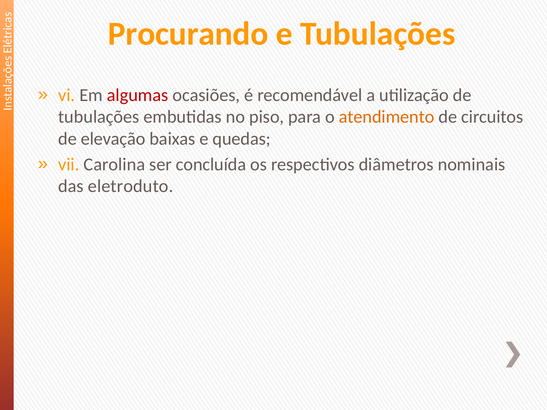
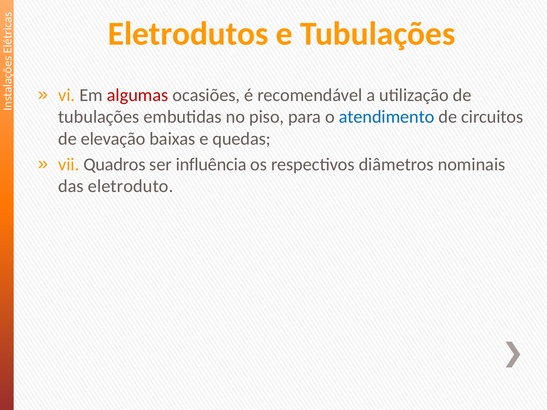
Procurando: Procurando -> Eletrodutos
atendimento colour: orange -> blue
Carolina: Carolina -> Quadros
concluída: concluída -> influência
